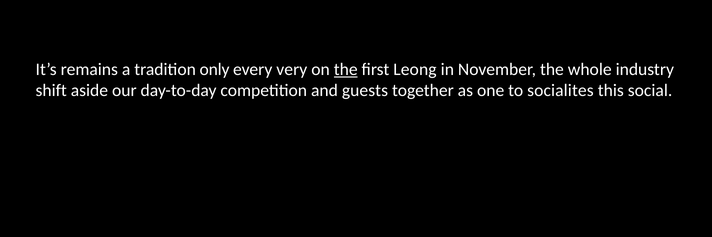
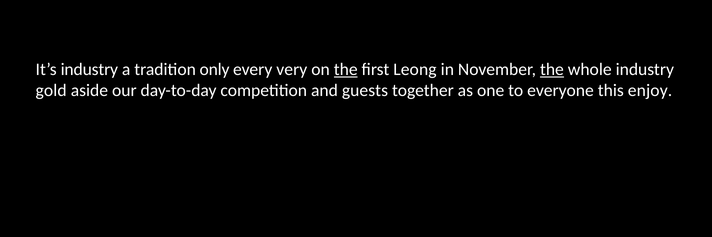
It’s remains: remains -> industry
the at (552, 69) underline: none -> present
shift: shift -> gold
socialites: socialites -> everyone
social: social -> enjoy
